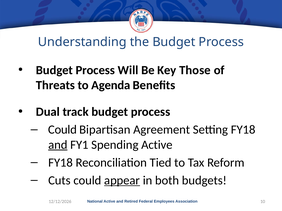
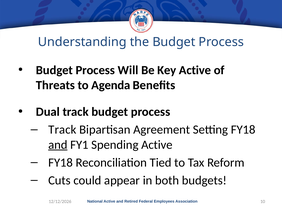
Key Those: Those -> Active
Could at (62, 130): Could -> Track
appear underline: present -> none
